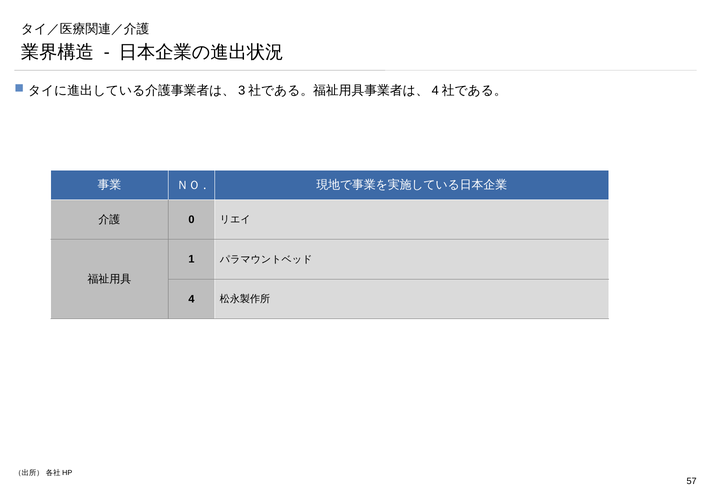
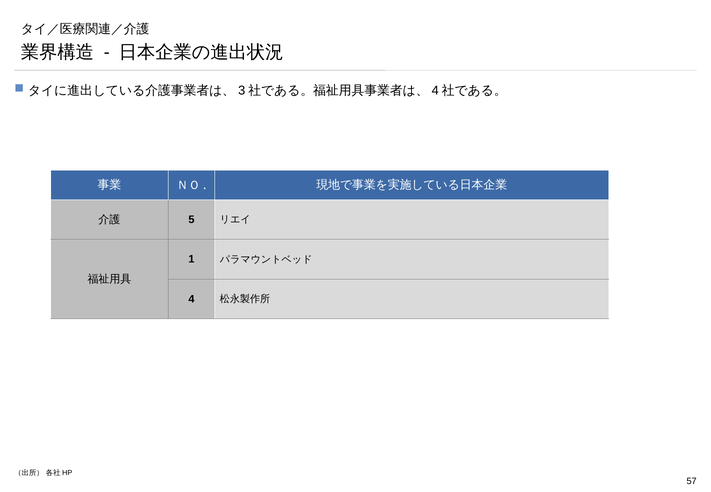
0: 0 -> 5
